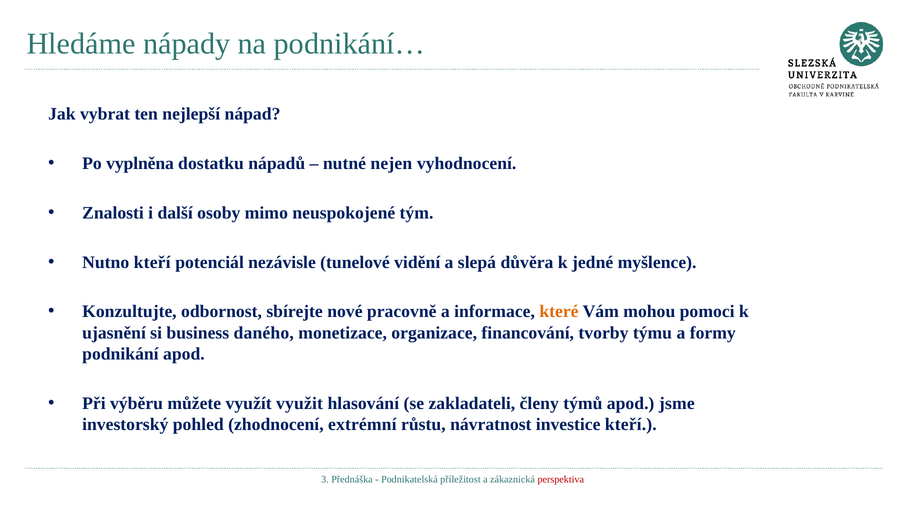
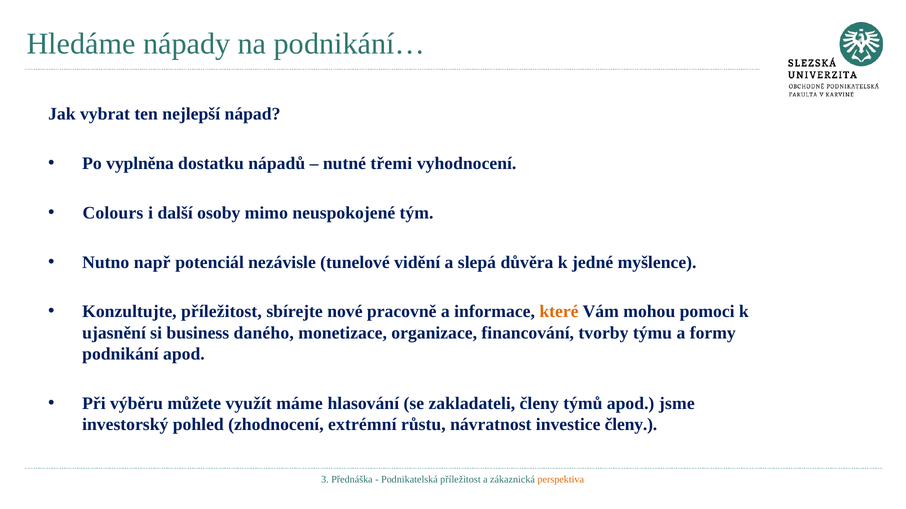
nejen: nejen -> třemi
Znalosti: Znalosti -> Colours
Nutno kteří: kteří -> např
Konzultujte odbornost: odbornost -> příležitost
využit: využit -> máme
investice kteří: kteří -> členy
perspektiva colour: red -> orange
